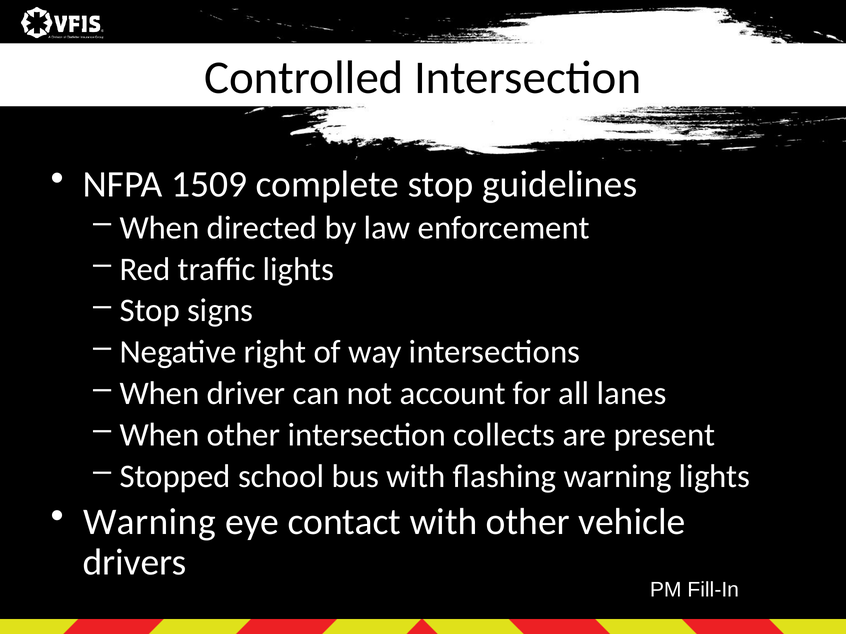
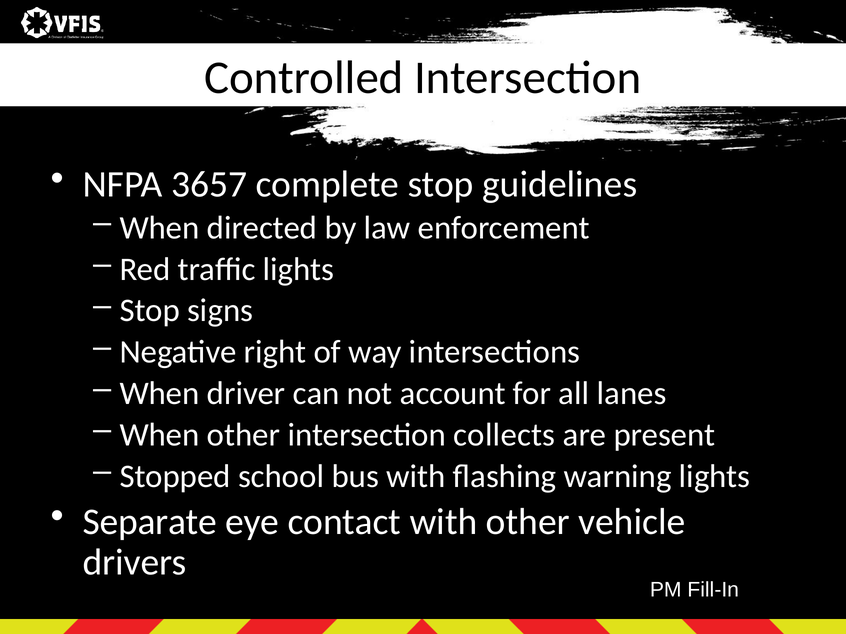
1509: 1509 -> 3657
Warning at (149, 522): Warning -> Separate
